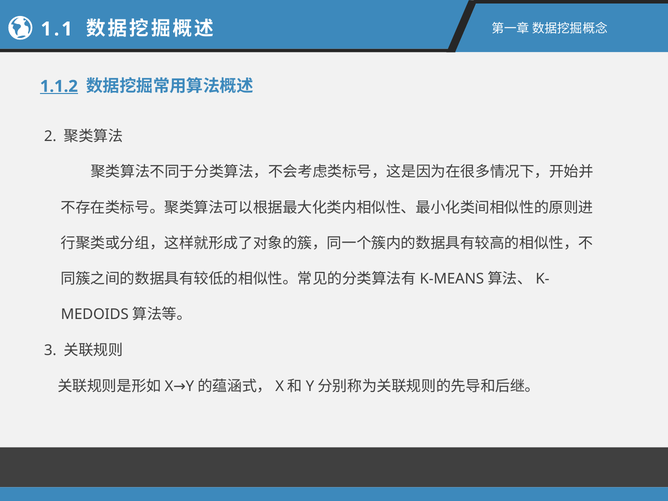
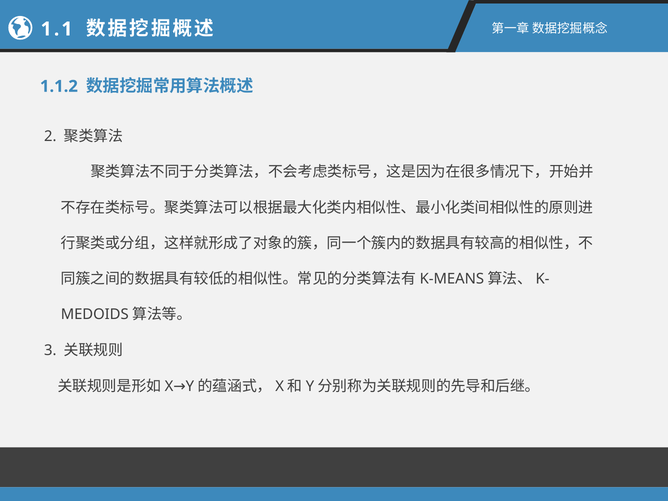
1.1.2 underline: present -> none
